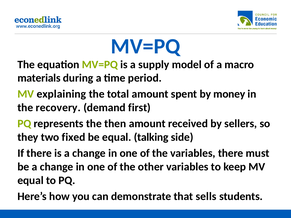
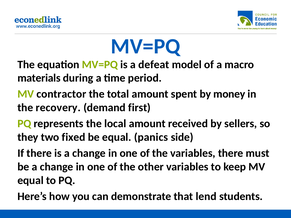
supply: supply -> defeat
explaining: explaining -> contractor
then: then -> local
talking: talking -> panics
sells: sells -> lend
